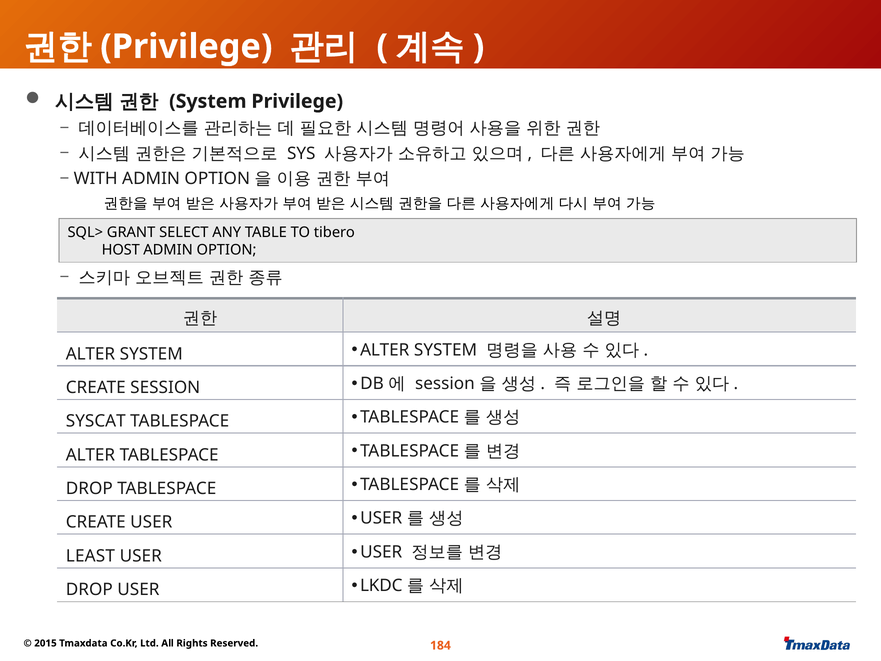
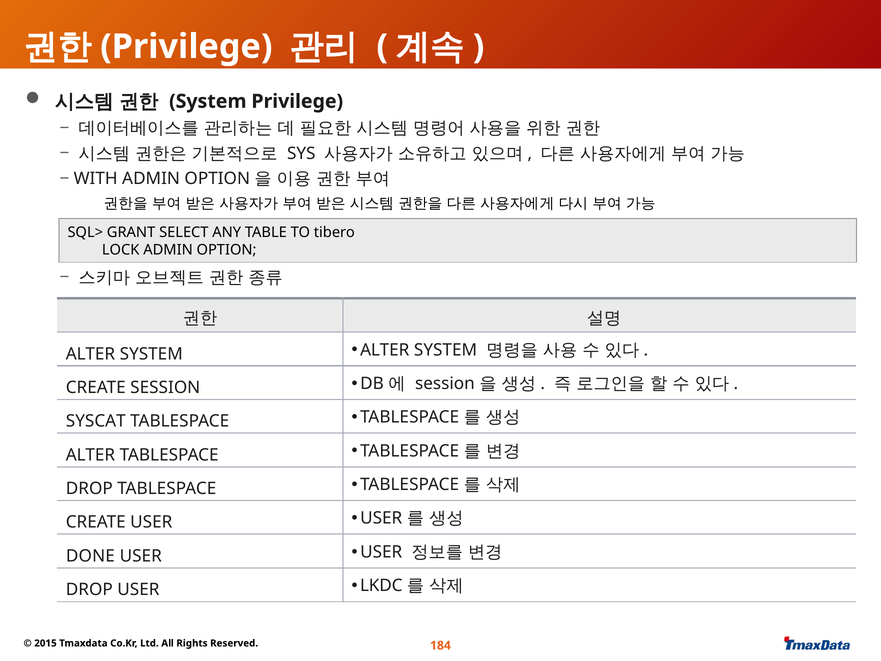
HOST: HOST -> LOCK
LEAST: LEAST -> DONE
